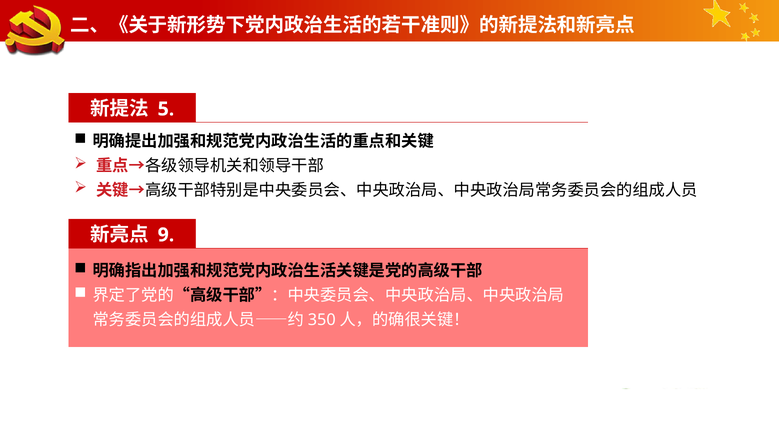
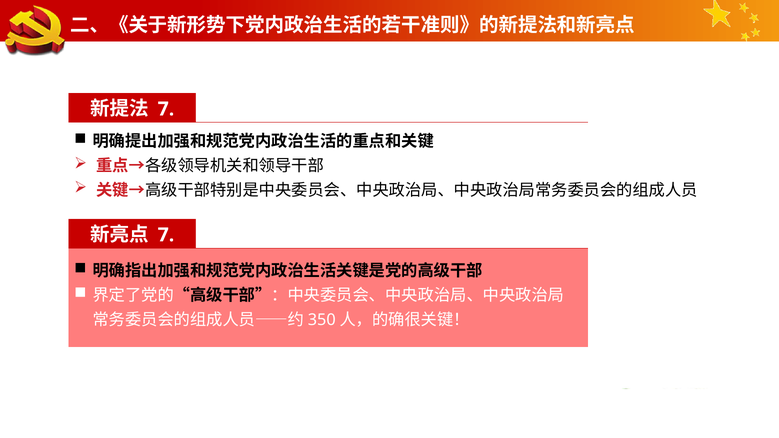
5 at (166, 109): 5 -> 7
9 at (166, 235): 9 -> 7
